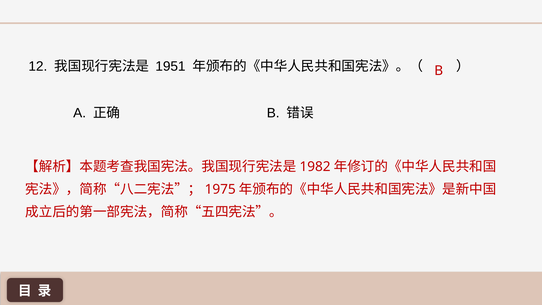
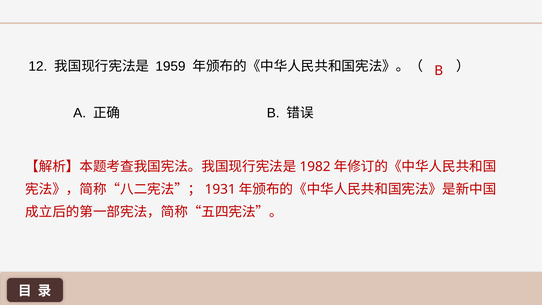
1951: 1951 -> 1959
1975: 1975 -> 1931
